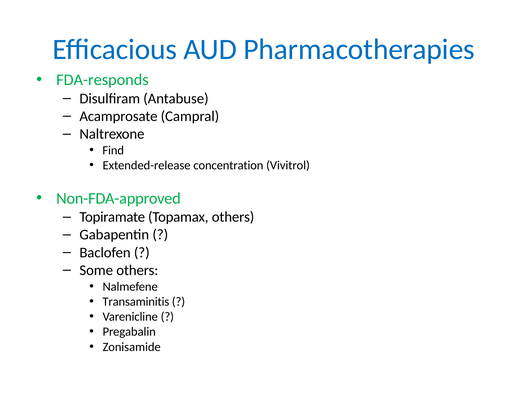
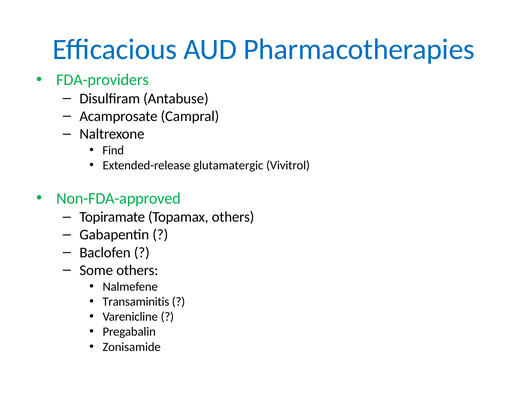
FDA-responds: FDA-responds -> FDA-providers
concentration: concentration -> glutamatergic
